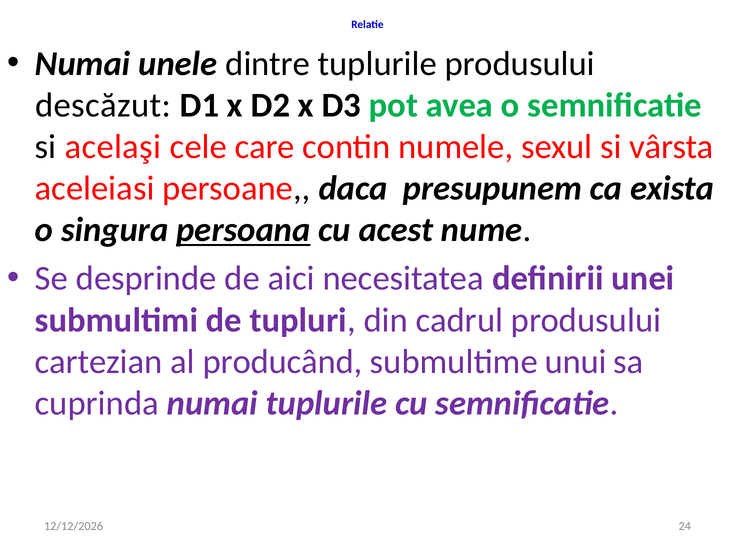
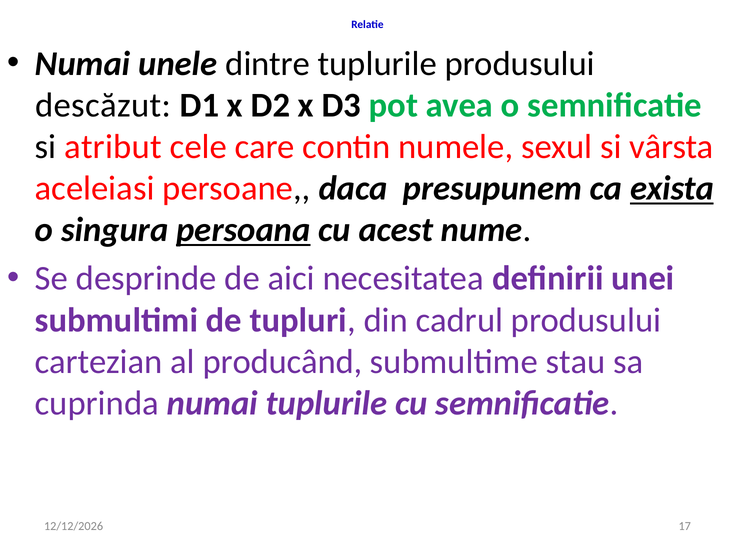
acelaşi: acelaşi -> atribut
exista underline: none -> present
unui: unui -> stau
24: 24 -> 17
